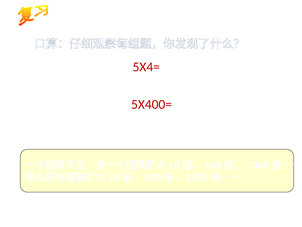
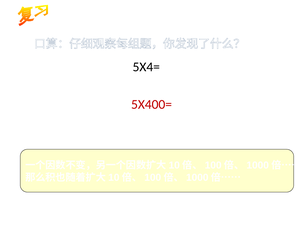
5X4= colour: red -> black
